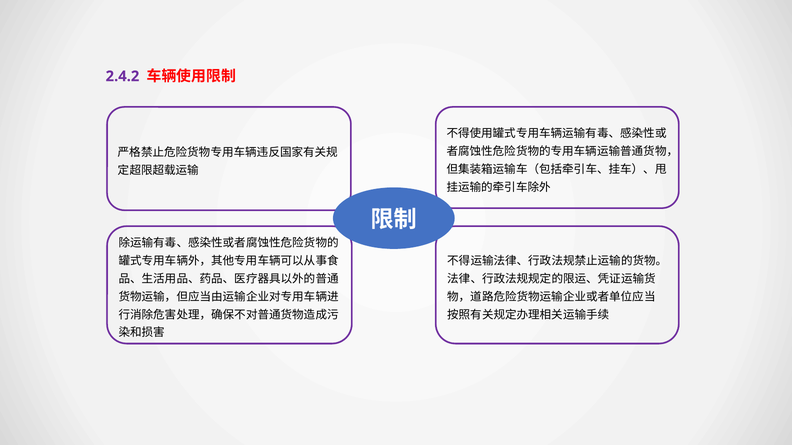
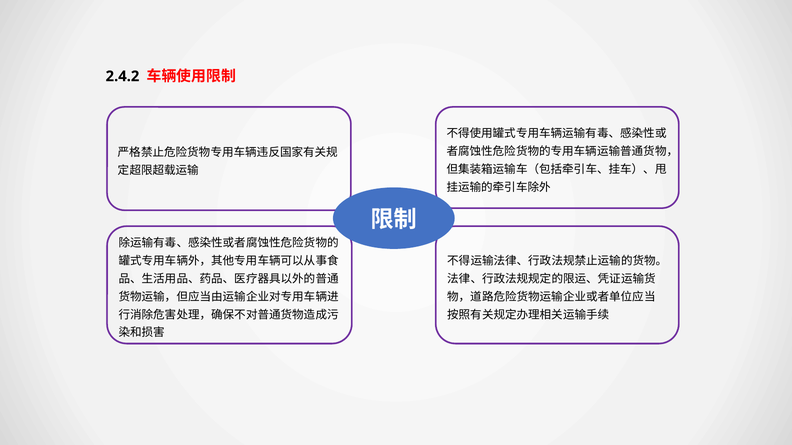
2.4.2 colour: purple -> black
